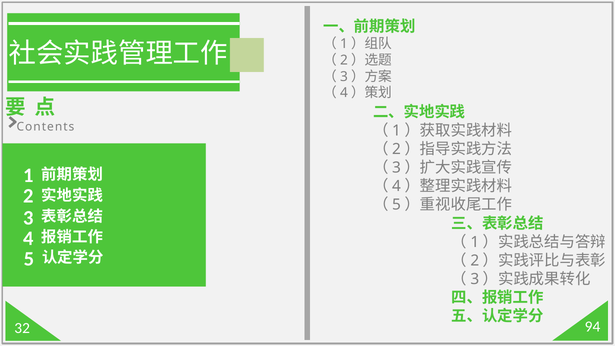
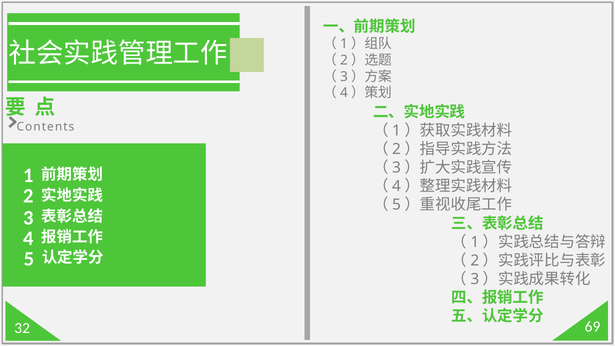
94: 94 -> 69
